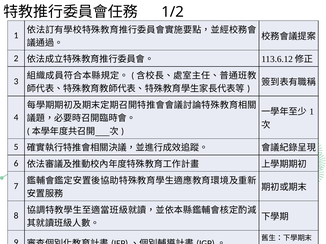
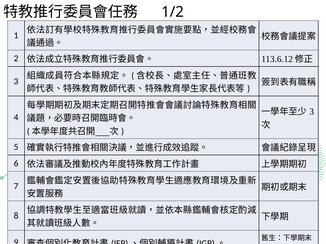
1 at (312, 112): 1 -> 3
